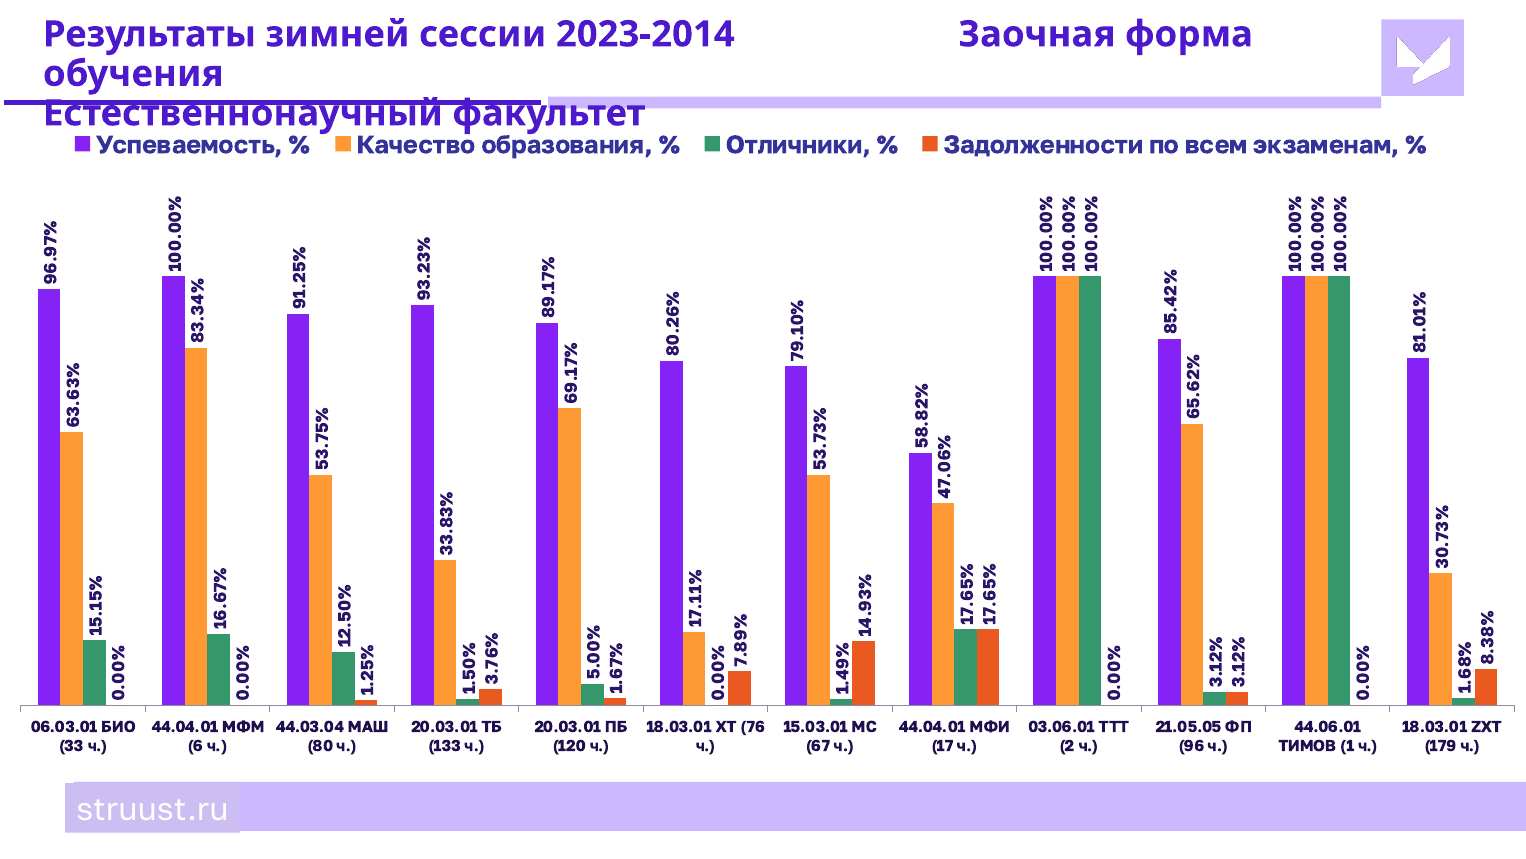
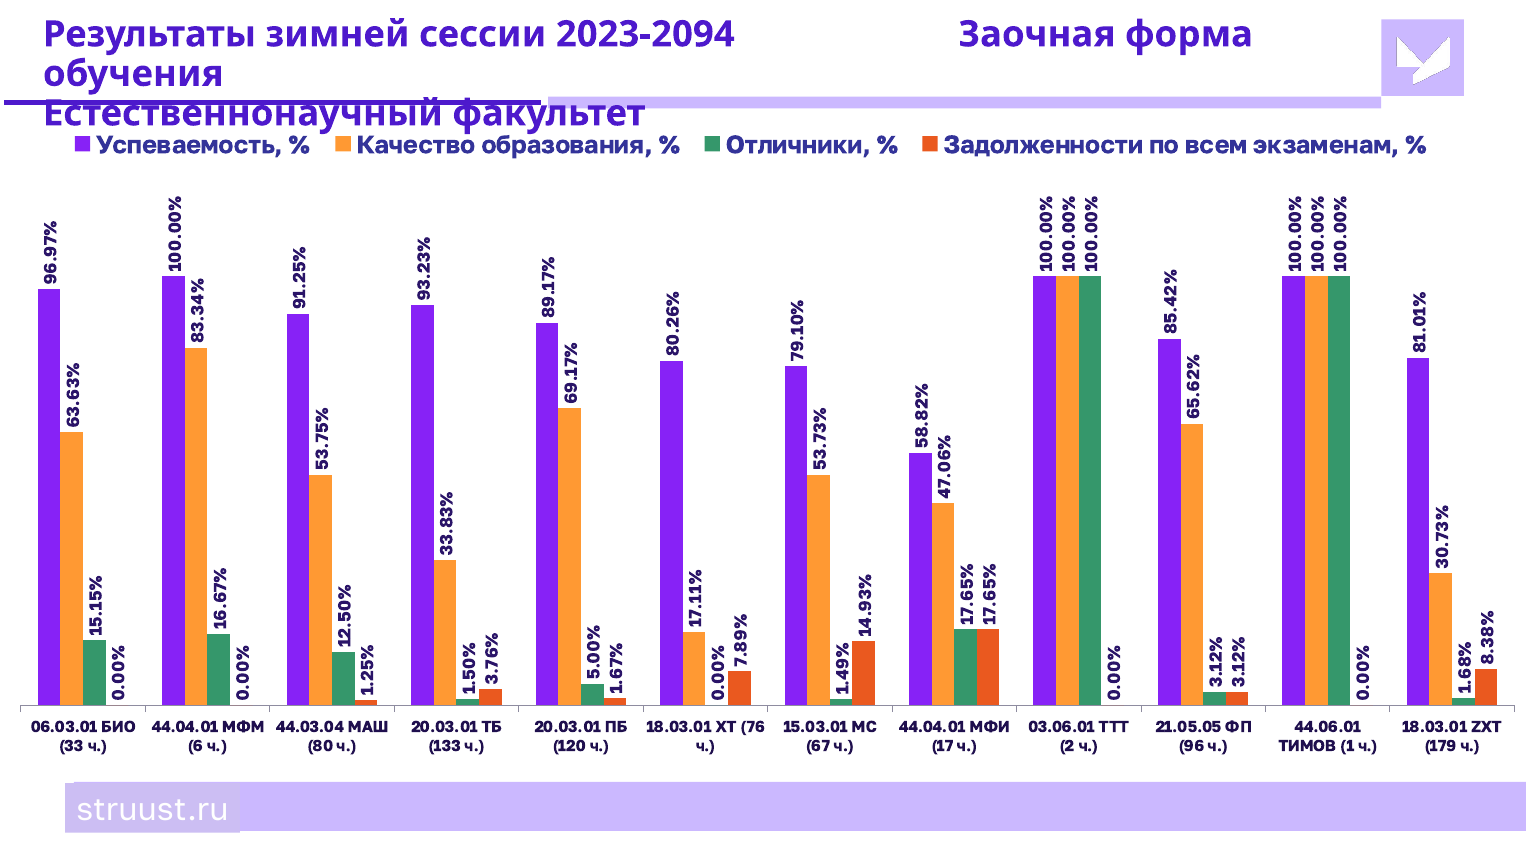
2023-2014: 2023-2014 -> 2023-2094
